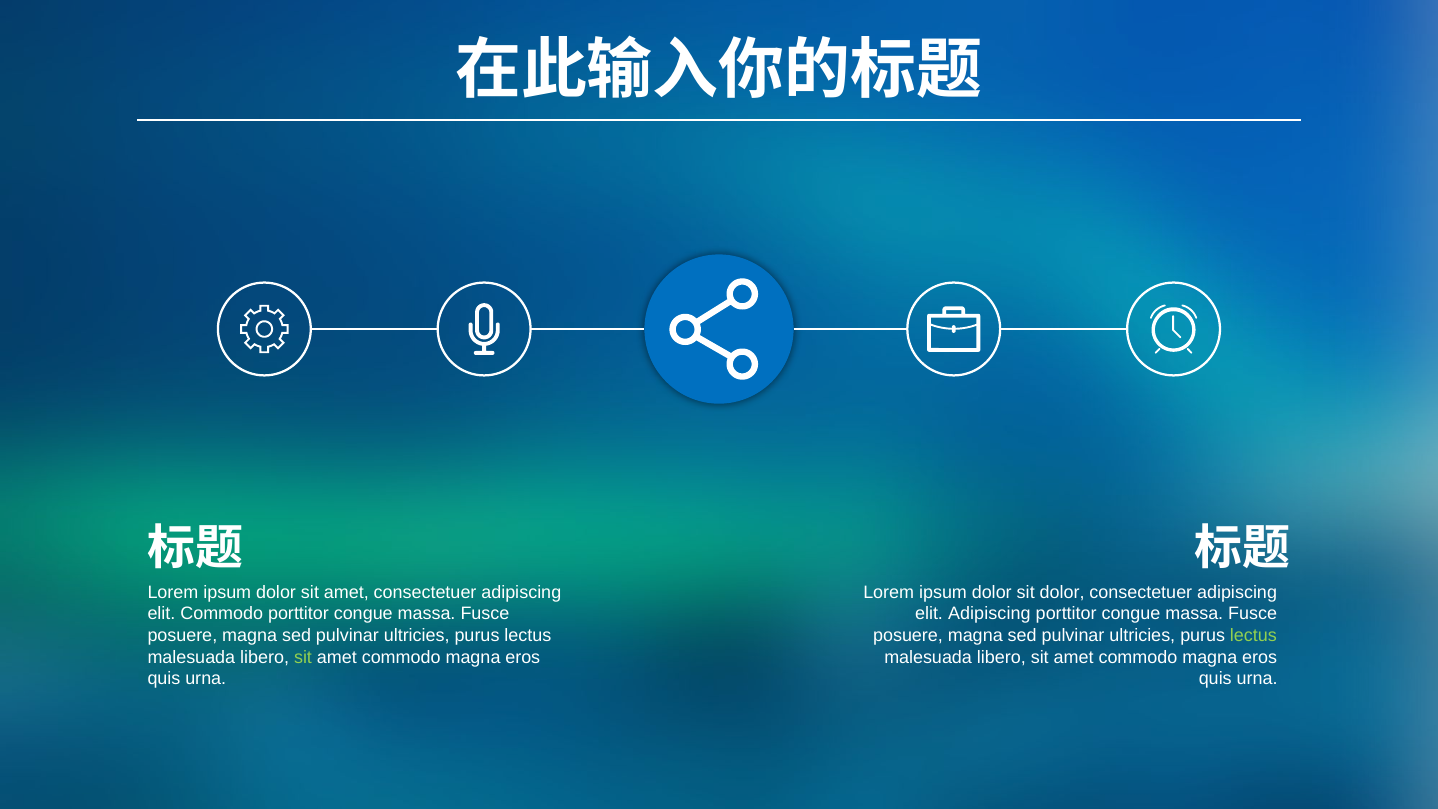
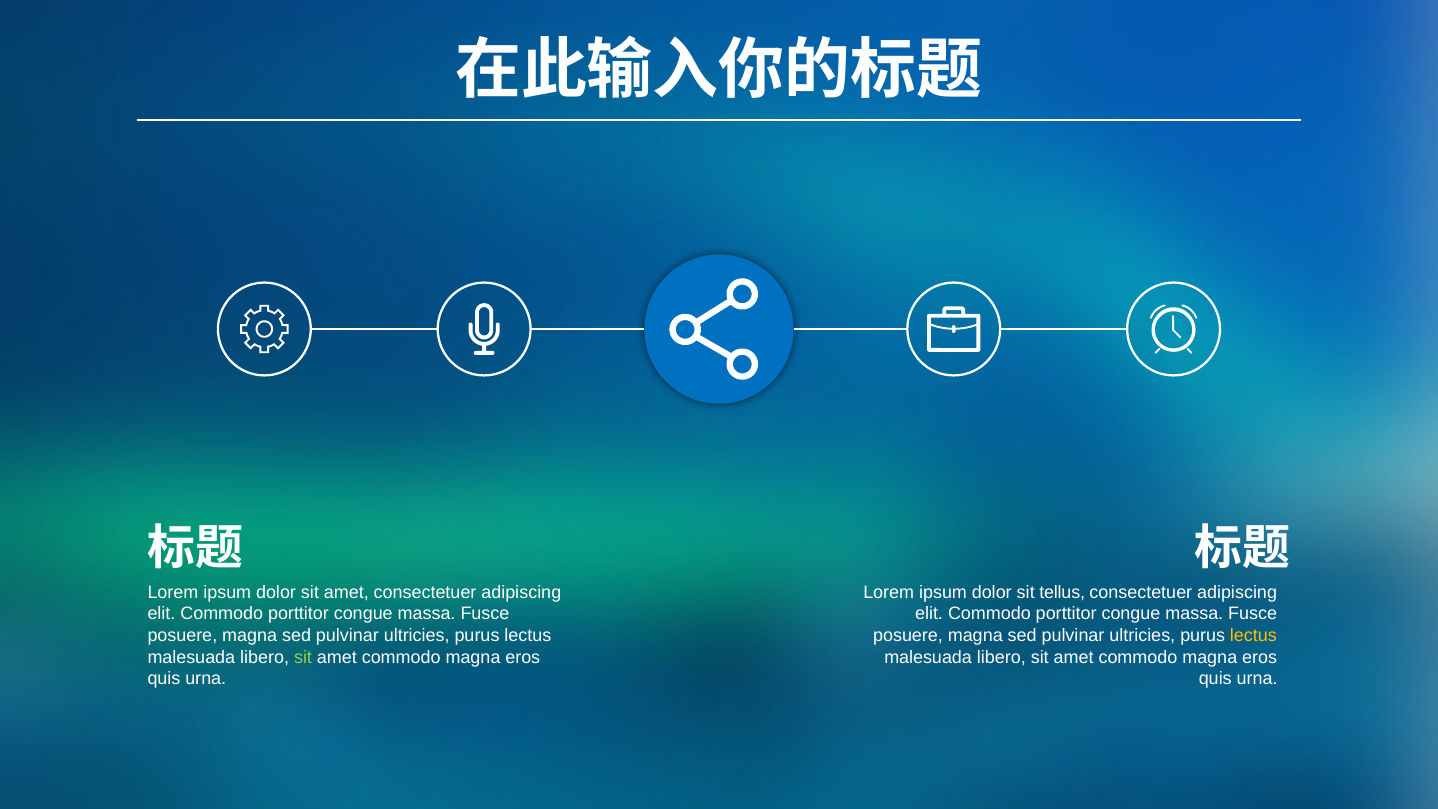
sit dolor: dolor -> tellus
Adipiscing at (989, 614): Adipiscing -> Commodo
lectus at (1253, 635) colour: light green -> yellow
